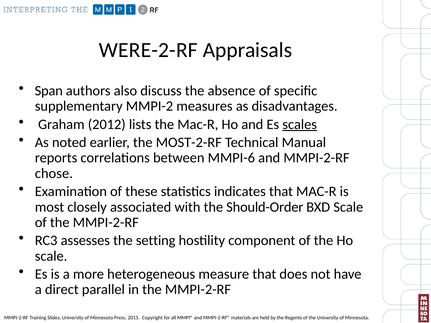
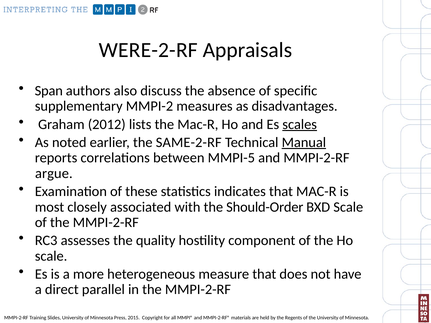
MOST-2-RF: MOST-2-RF -> SAME-2-RF
Manual underline: none -> present
MMPI-6: MMPI-6 -> MMPI-5
chose: chose -> argue
setting: setting -> quality
